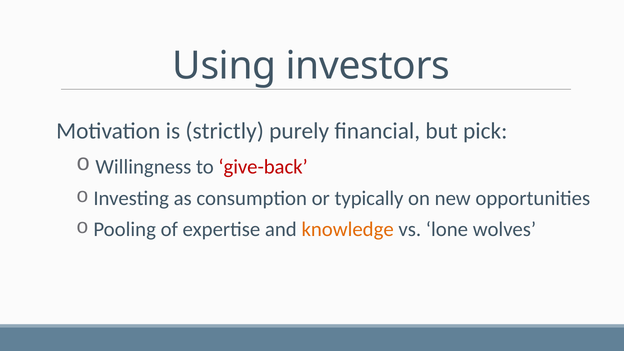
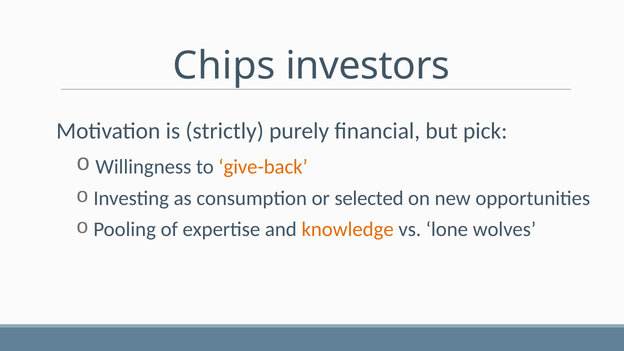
Using: Using -> Chips
give-back colour: red -> orange
typically: typically -> selected
